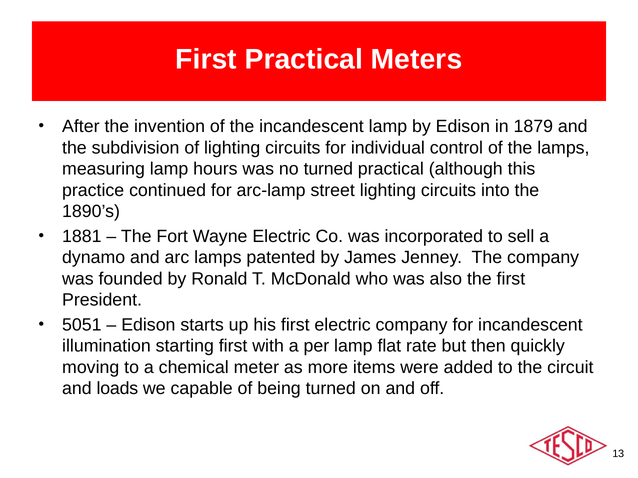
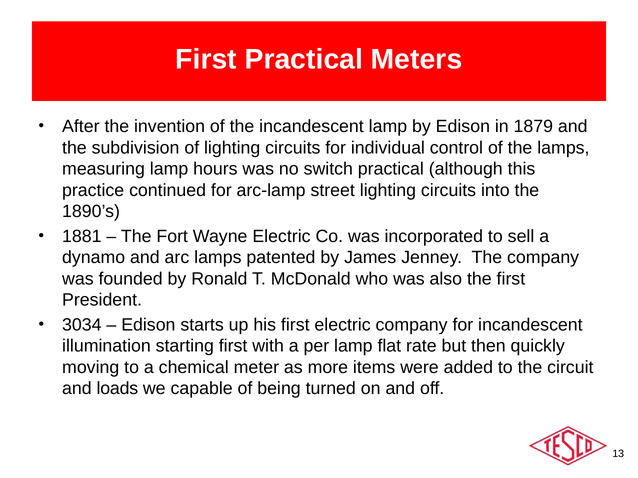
no turned: turned -> switch
5051: 5051 -> 3034
